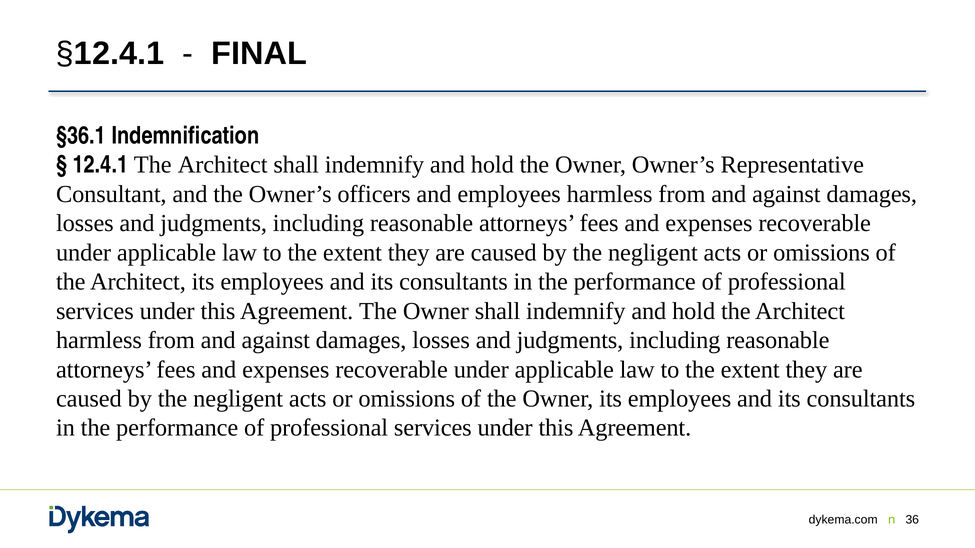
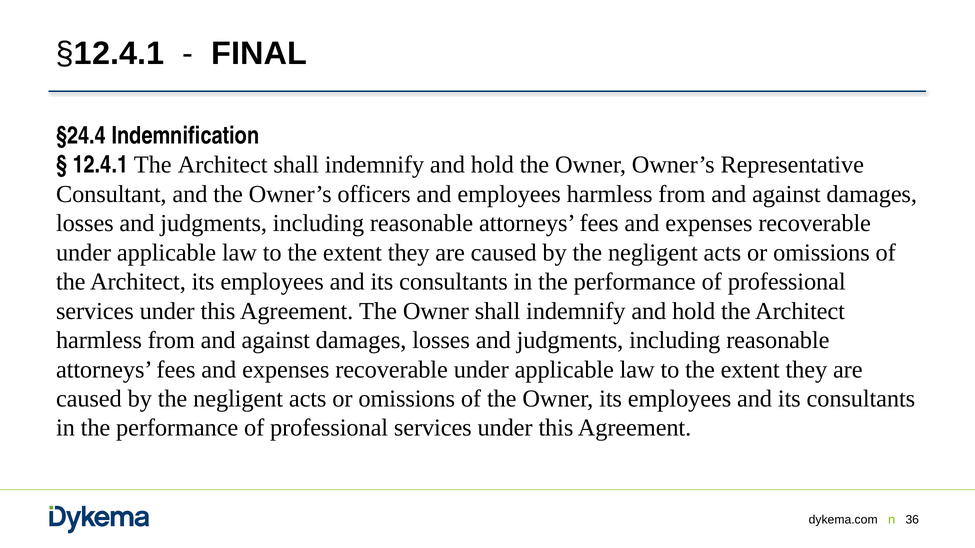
§36.1: §36.1 -> §24.4
